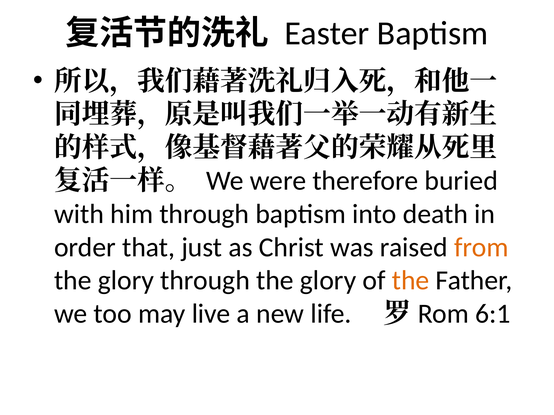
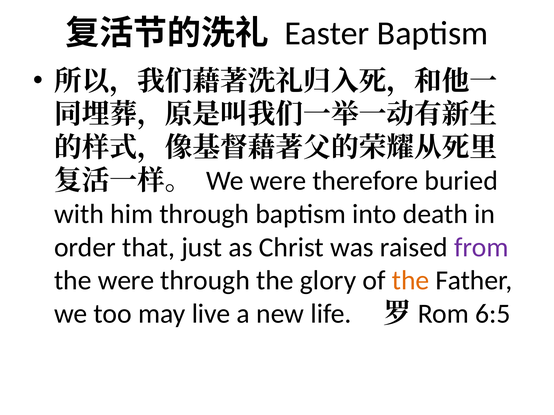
from colour: orange -> purple
glory at (126, 281): glory -> were
6:1: 6:1 -> 6:5
